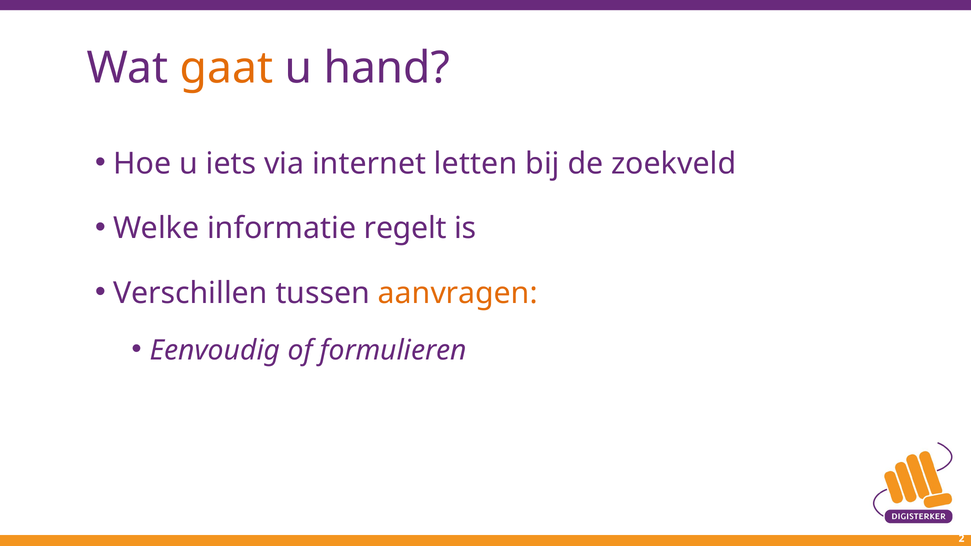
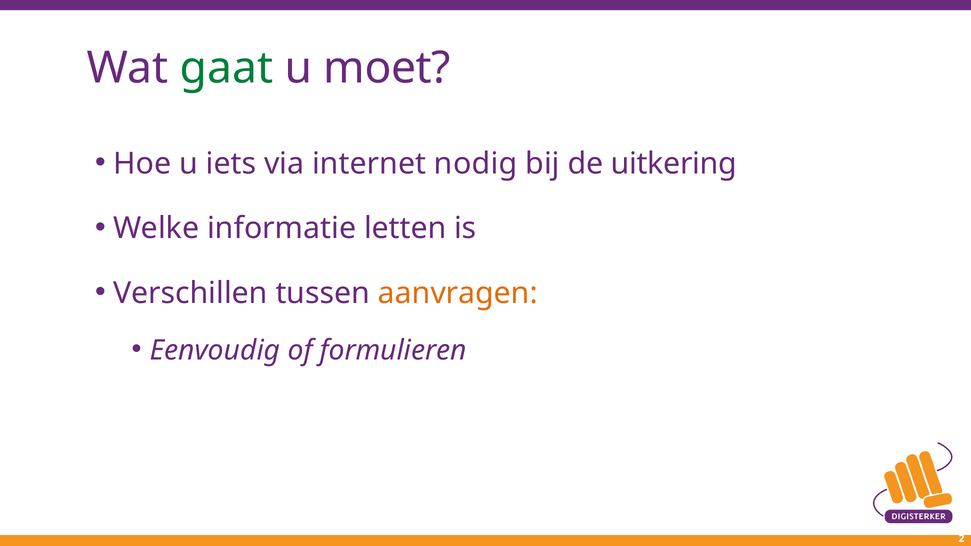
gaat colour: orange -> green
hand: hand -> moet
letten: letten -> nodig
zoekveld: zoekveld -> uitkering
regelt: regelt -> letten
